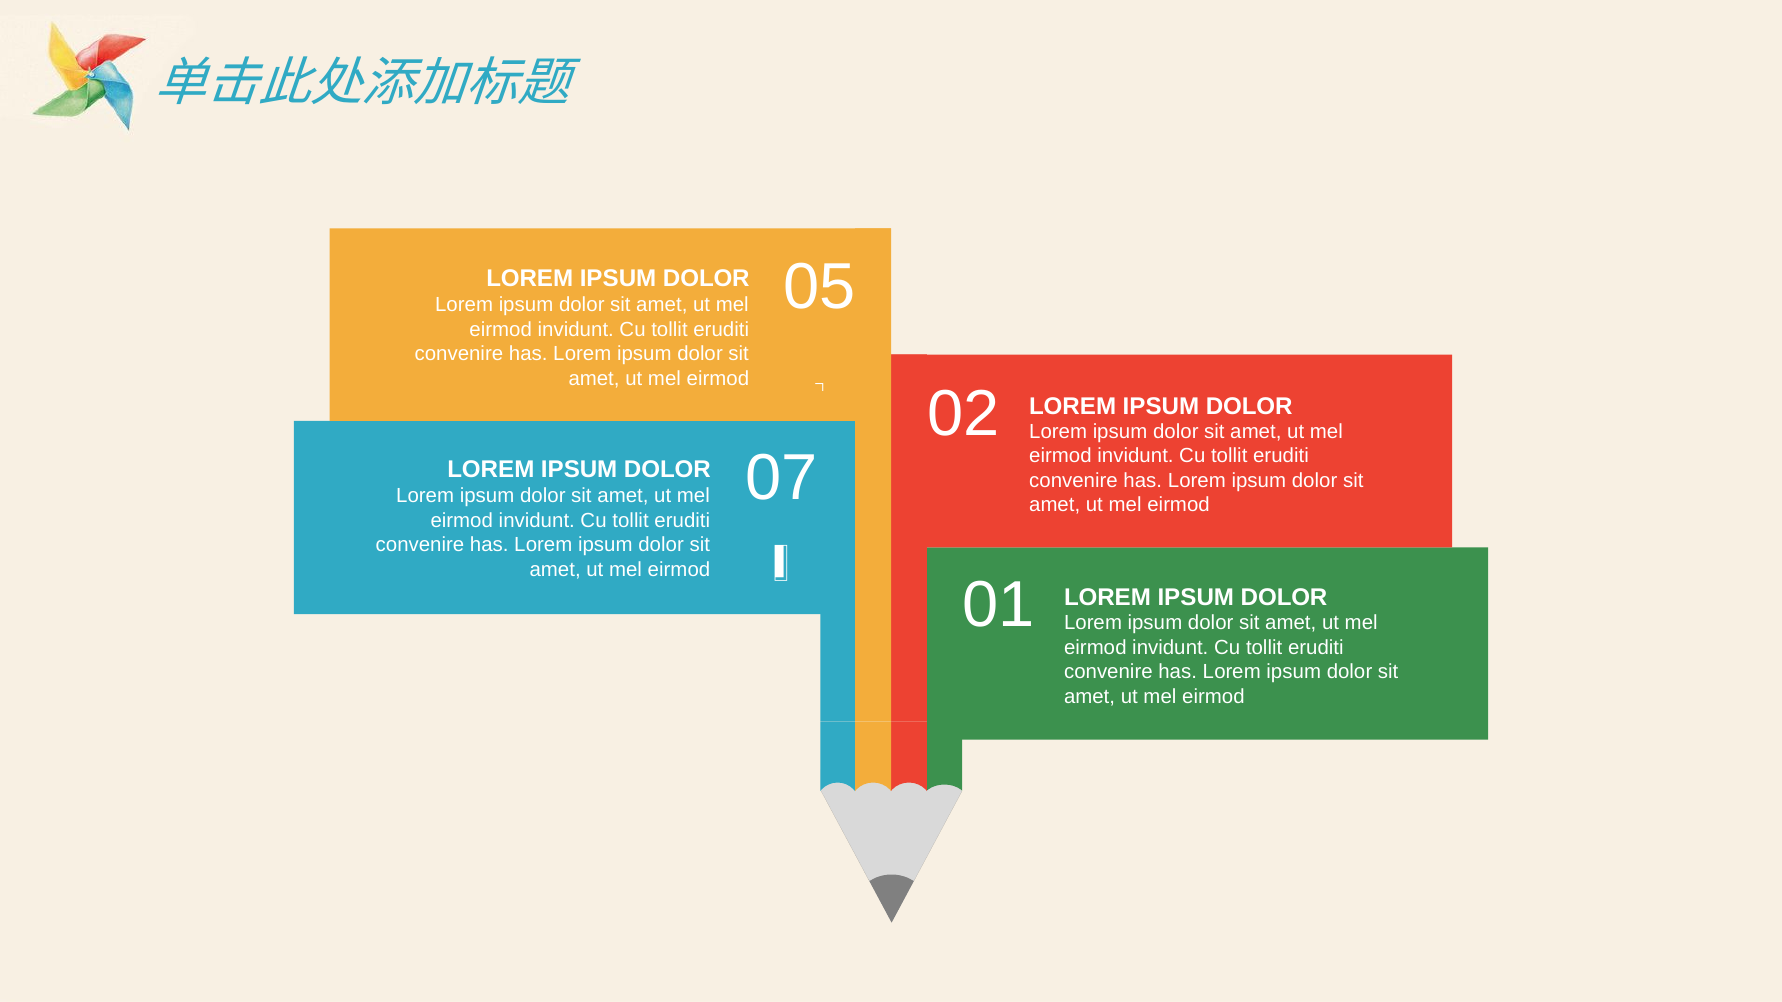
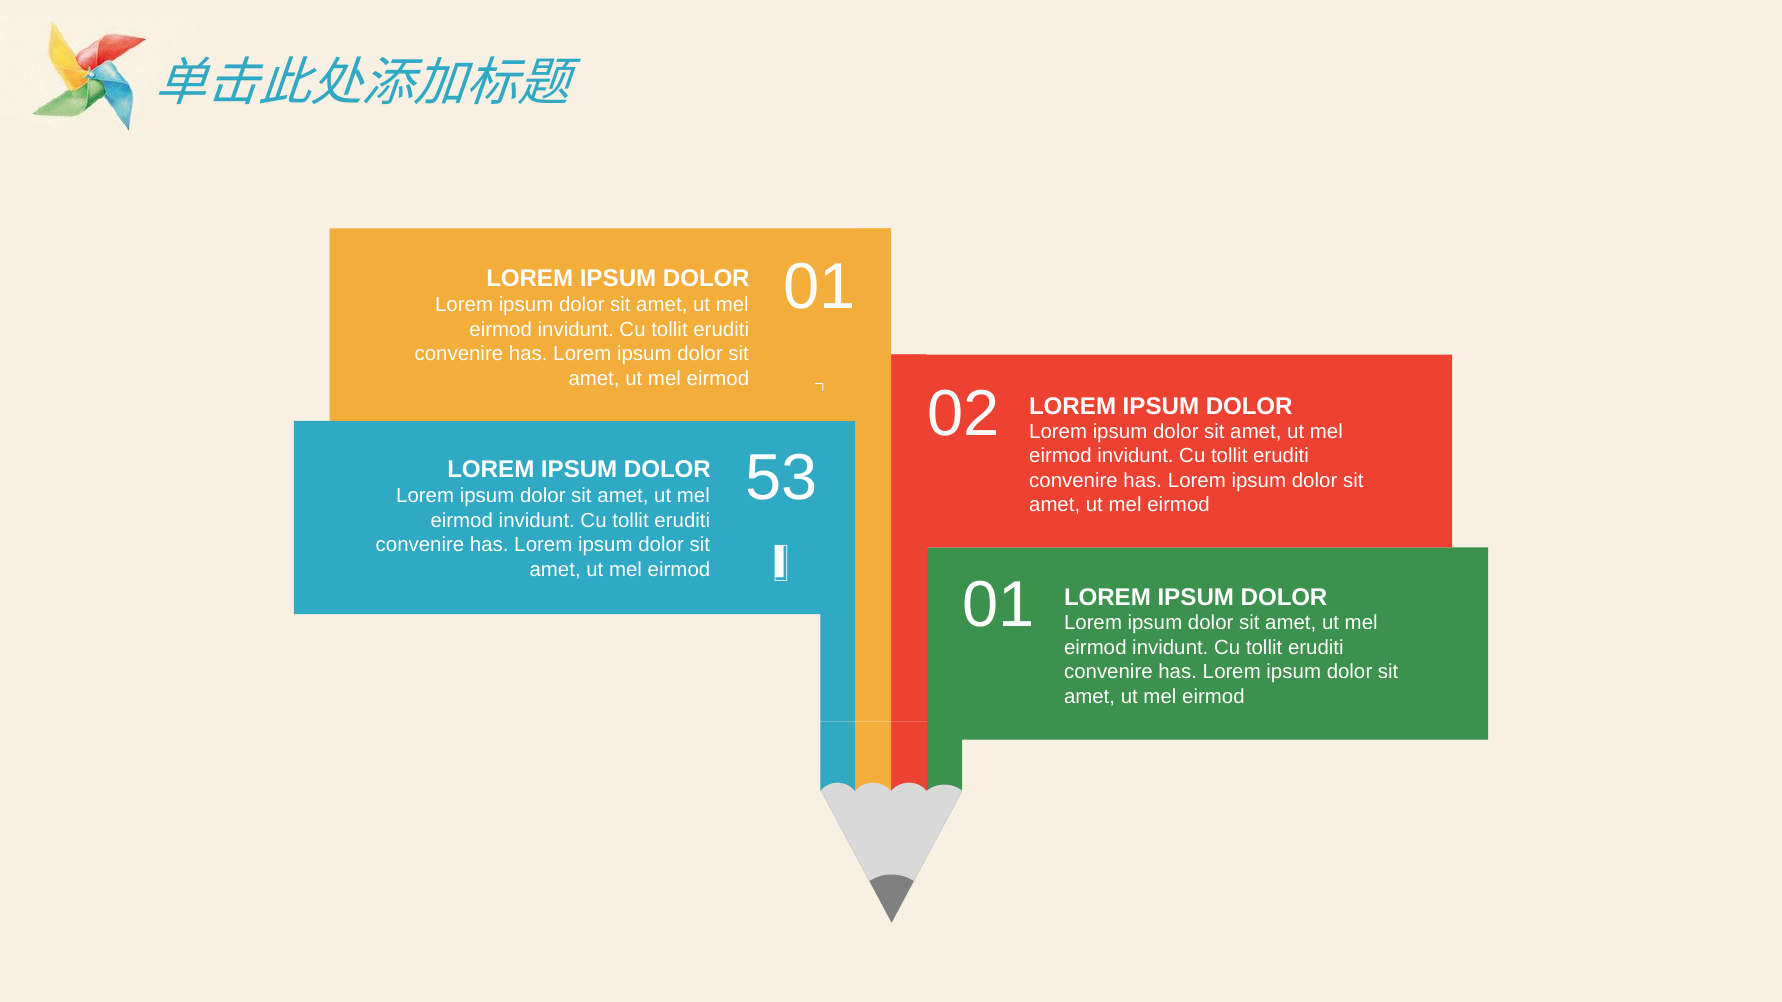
05 at (819, 287): 05 -> 01
07: 07 -> 53
